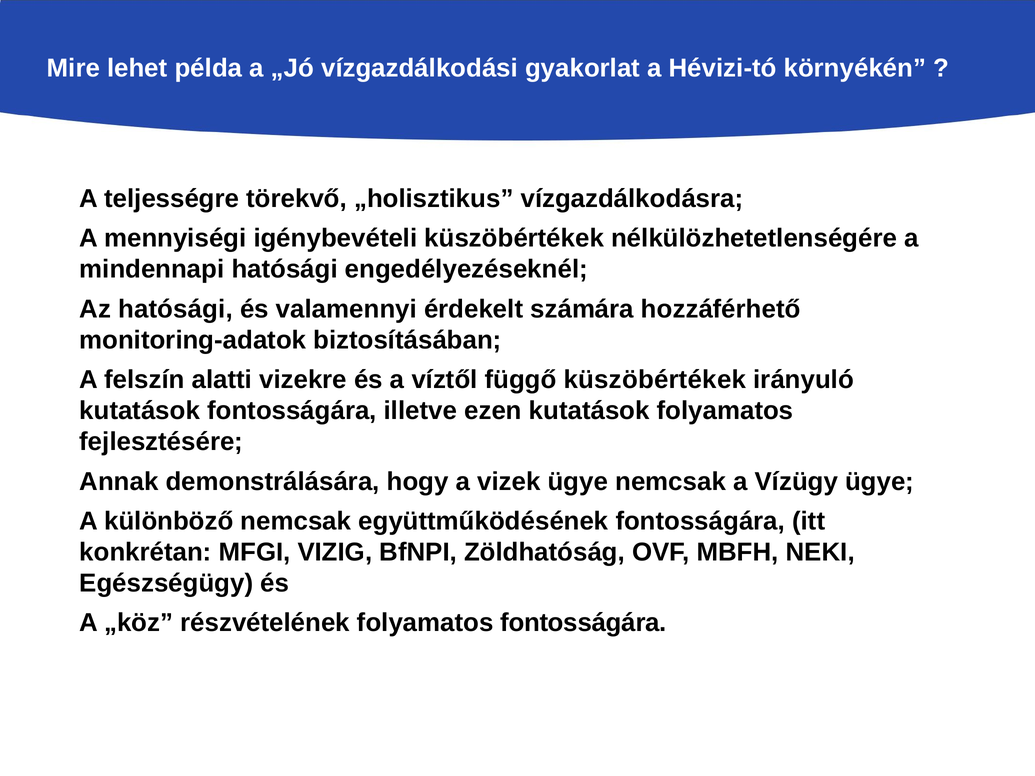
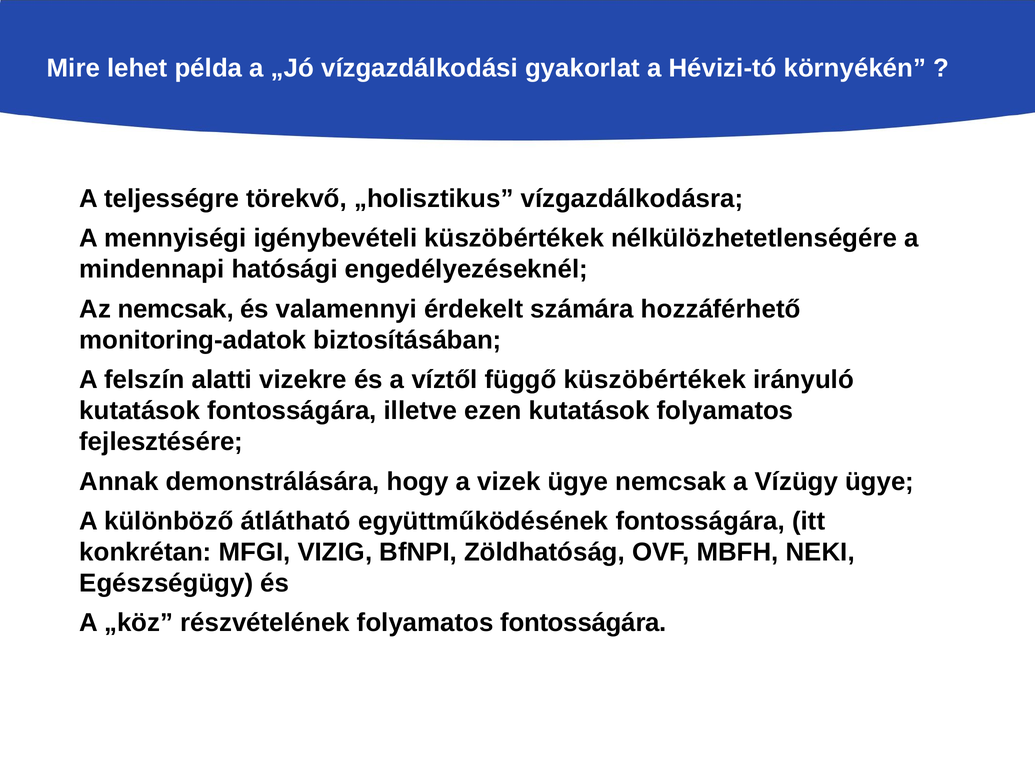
Az hatósági: hatósági -> nemcsak
különböző nemcsak: nemcsak -> átlátható
